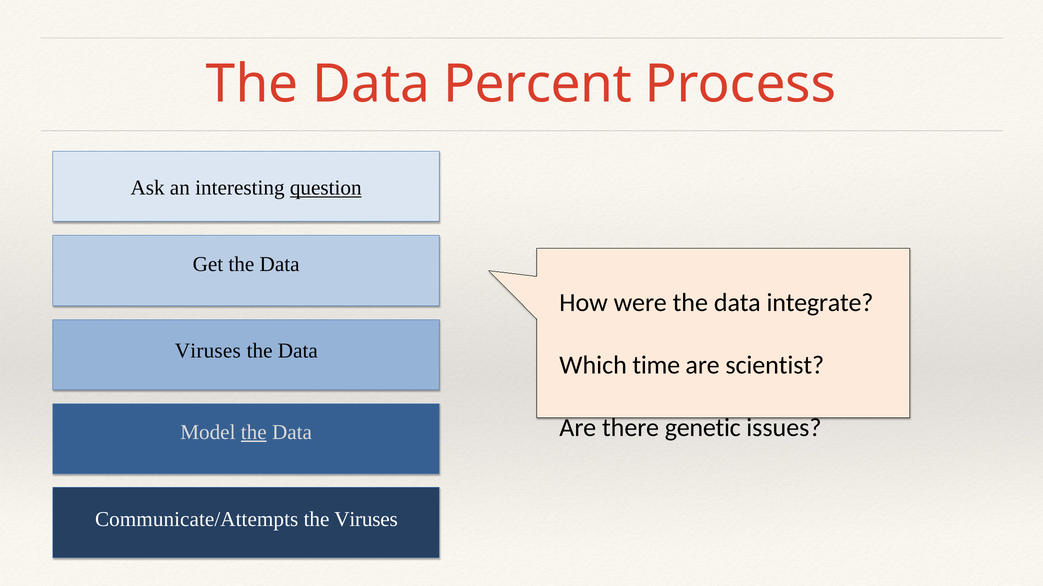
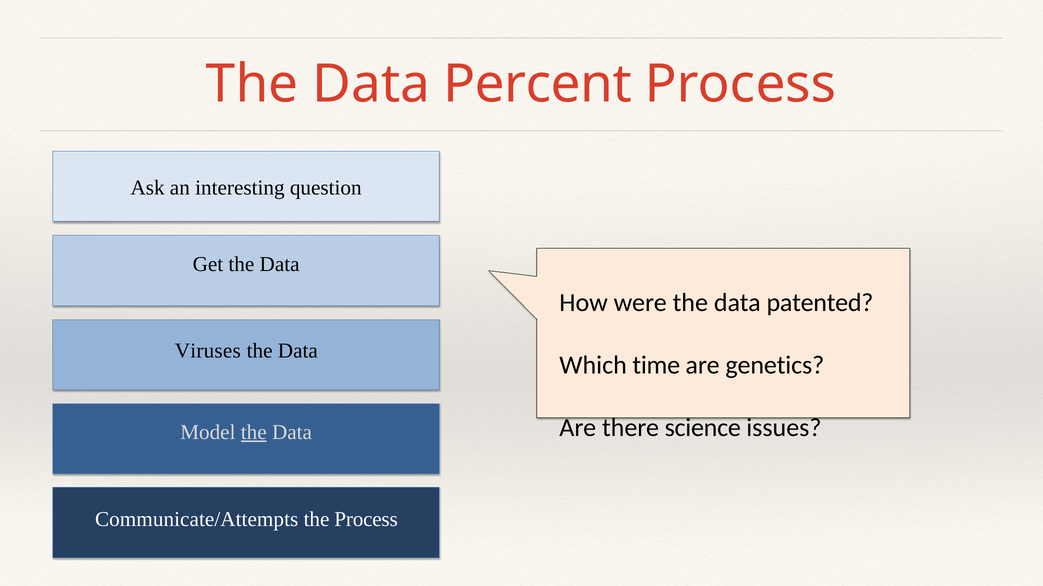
question underline: present -> none
integrate: integrate -> patented
scientist: scientist -> genetics
genetic: genetic -> science
the Viruses: Viruses -> Process
